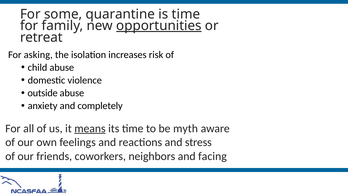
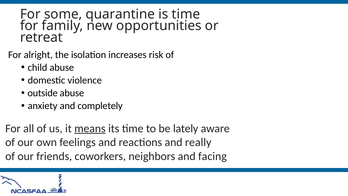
opportunities underline: present -> none
asking: asking -> alright
myth: myth -> lately
stress: stress -> really
